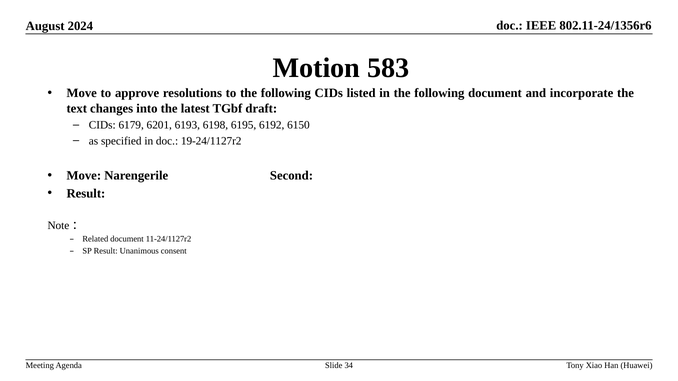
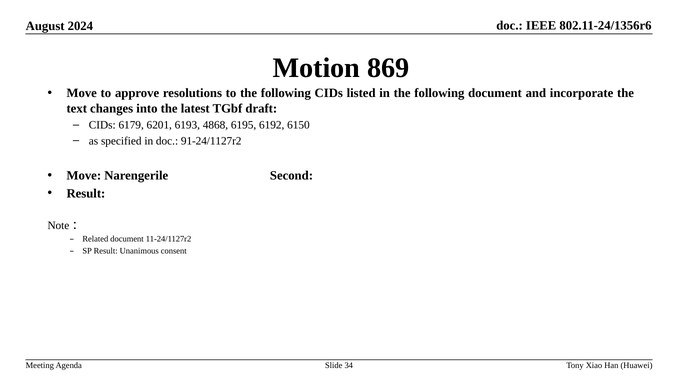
583: 583 -> 869
6198: 6198 -> 4868
19-24/1127r2: 19-24/1127r2 -> 91-24/1127r2
